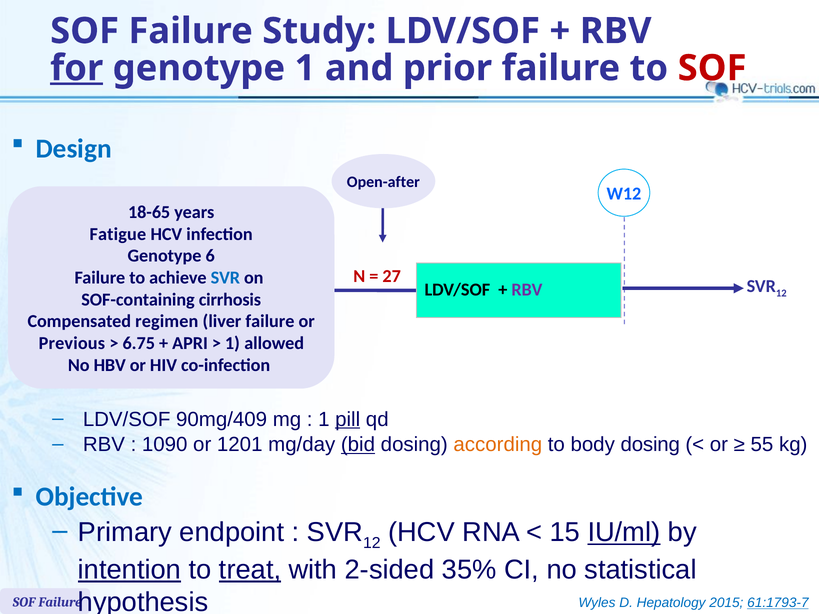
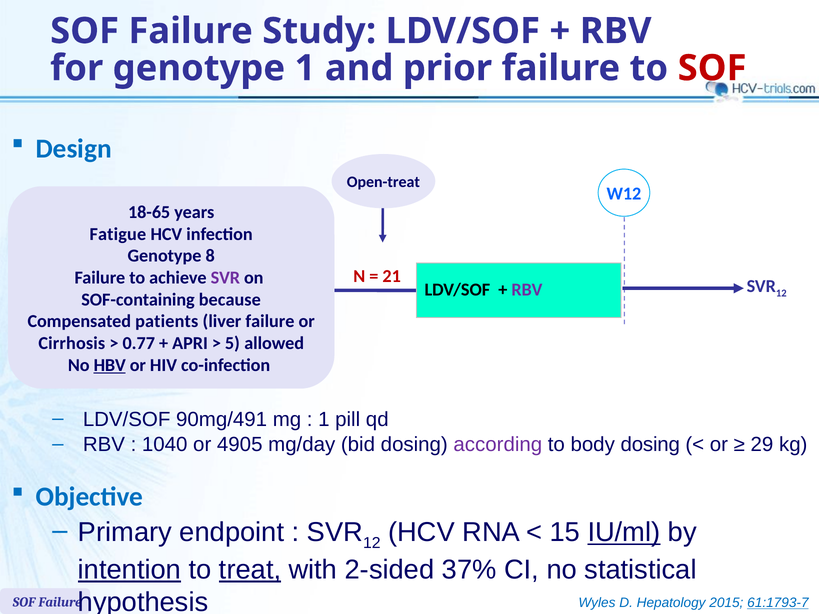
for underline: present -> none
Open-after: Open-after -> Open-treat
6: 6 -> 8
27: 27 -> 21
SVR at (225, 278) colour: blue -> purple
cirrhosis: cirrhosis -> because
regimen: regimen -> patients
Previous: Previous -> Cirrhosis
6.75: 6.75 -> 0.77
1 at (232, 343): 1 -> 5
HBV underline: none -> present
90mg/409: 90mg/409 -> 90mg/491
pill underline: present -> none
1090: 1090 -> 1040
1201: 1201 -> 4905
bid underline: present -> none
according colour: orange -> purple
55: 55 -> 29
35%: 35% -> 37%
